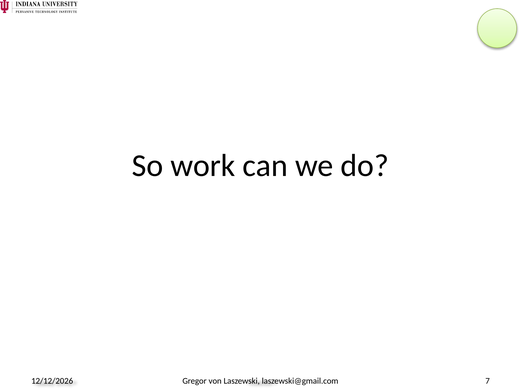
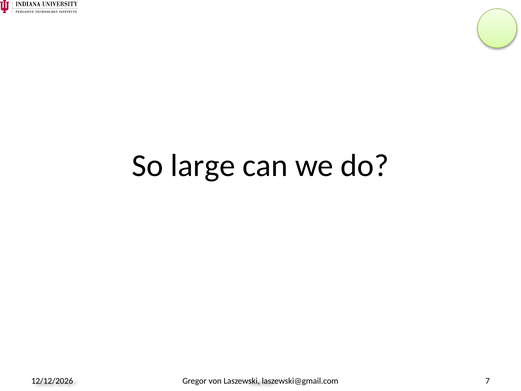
work: work -> large
